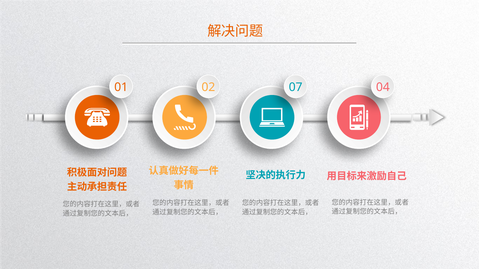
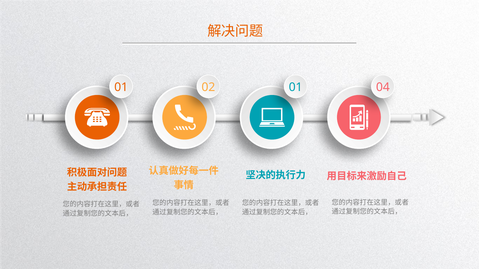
02 07: 07 -> 01
